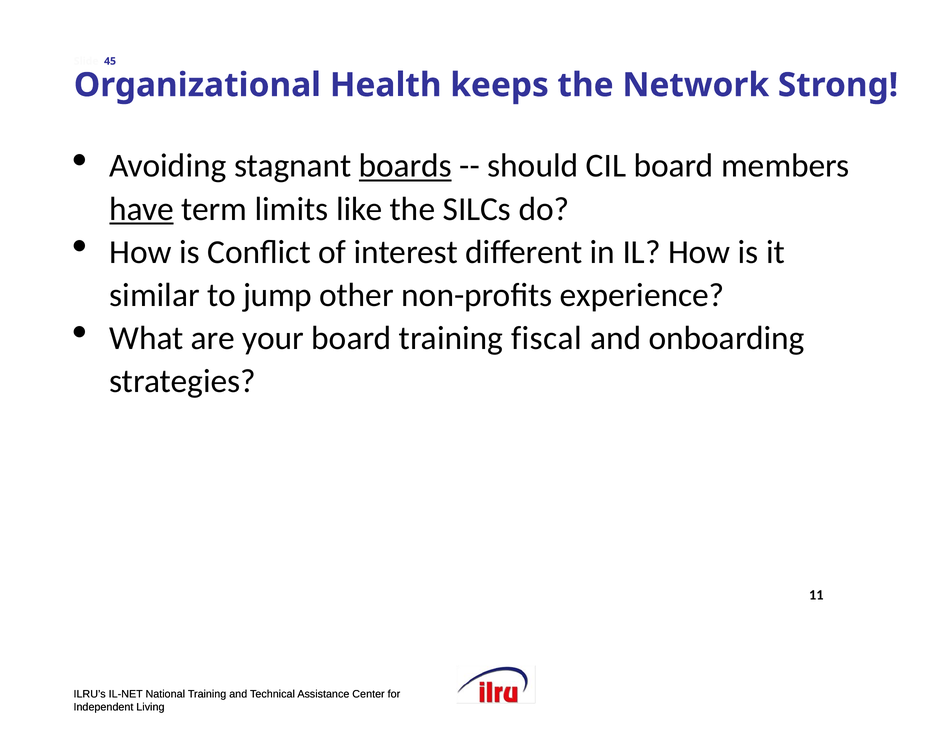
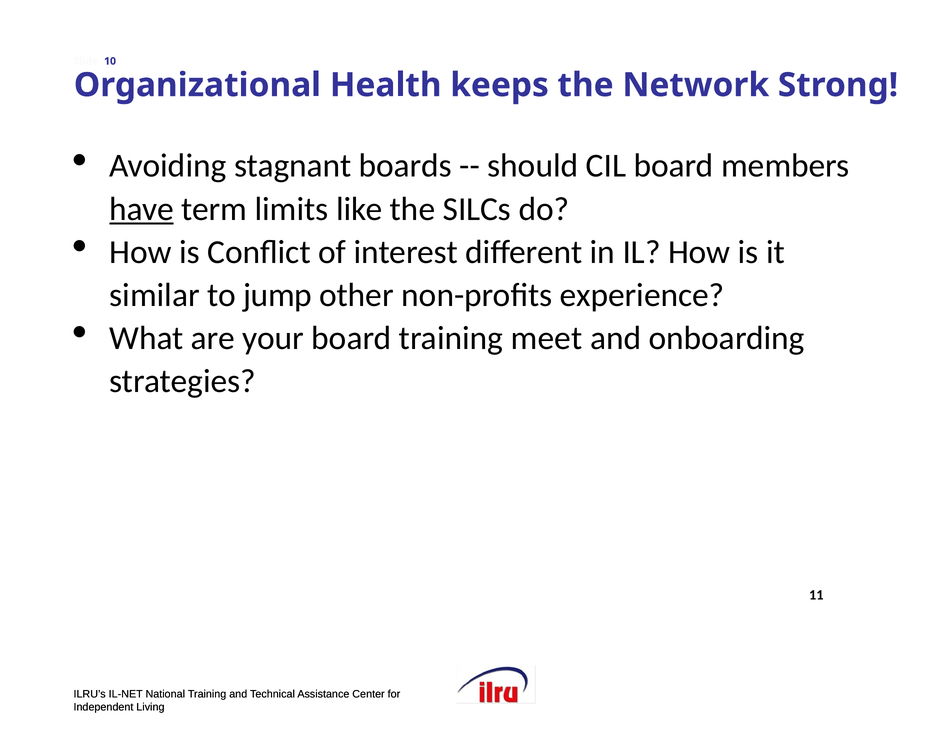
45: 45 -> 10
boards underline: present -> none
fiscal: fiscal -> meet
